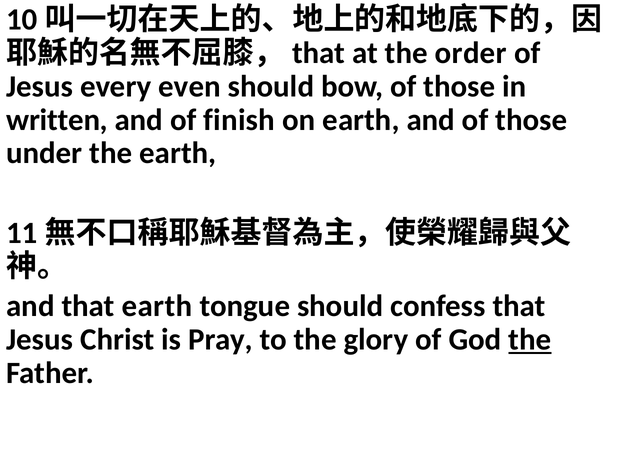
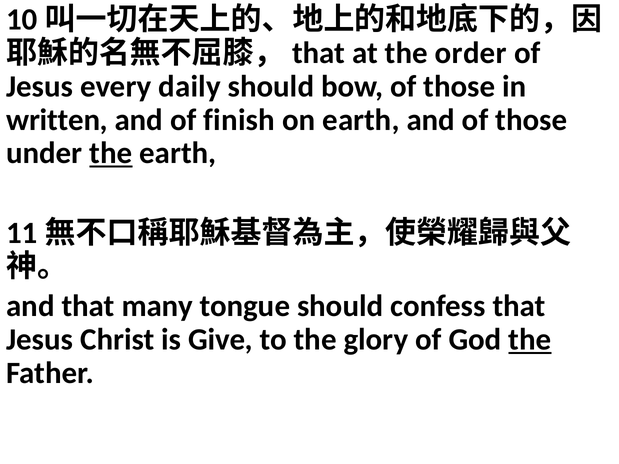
even: even -> daily
the at (111, 153) underline: none -> present
that earth: earth -> many
Pray: Pray -> Give
